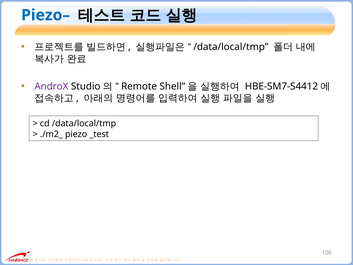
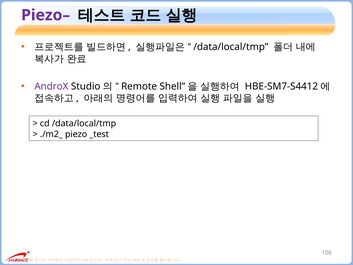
Piezo– colour: blue -> purple
